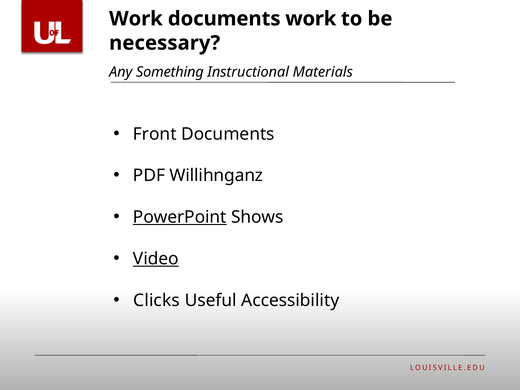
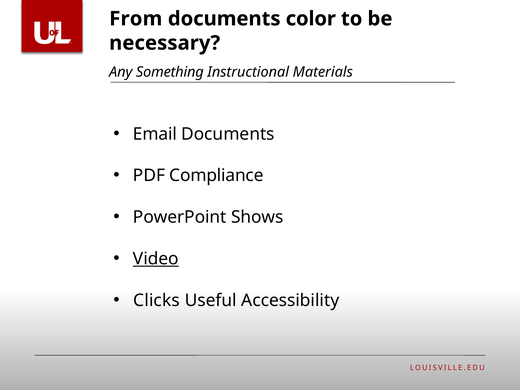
Work at (136, 19): Work -> From
documents work: work -> color
Front: Front -> Email
Willihnganz: Willihnganz -> Compliance
PowerPoint underline: present -> none
